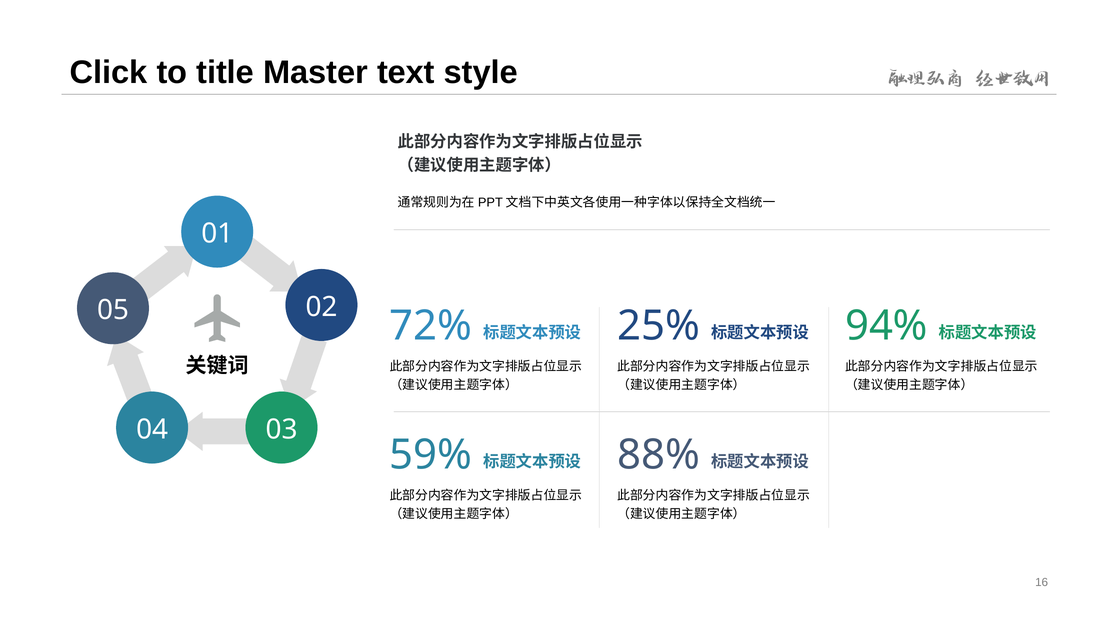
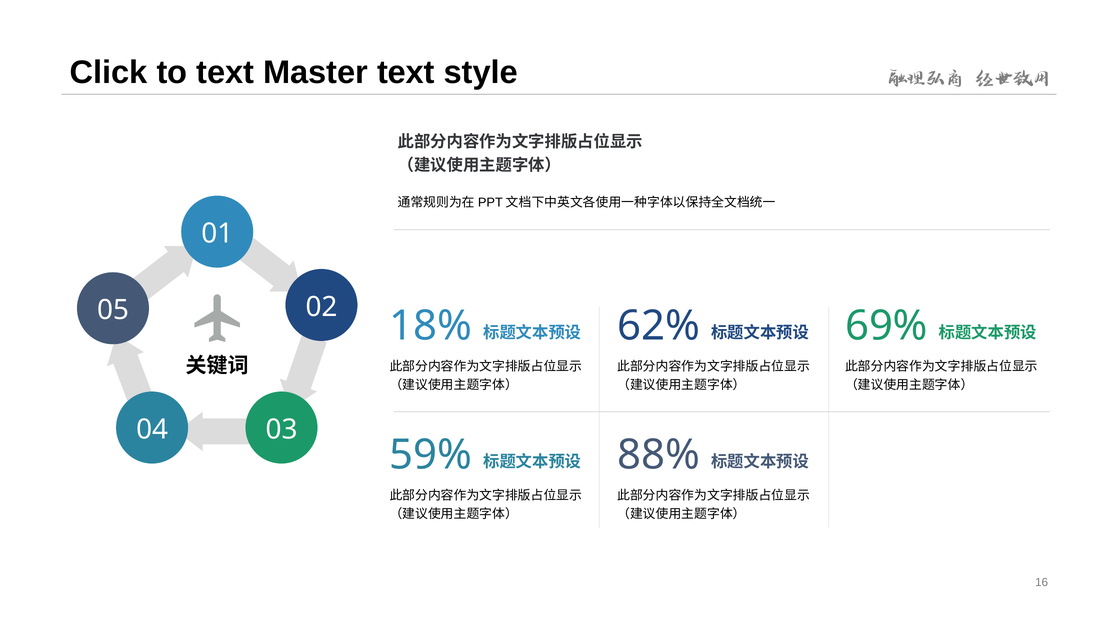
to title: title -> text
72%: 72% -> 18%
25%: 25% -> 62%
94%: 94% -> 69%
